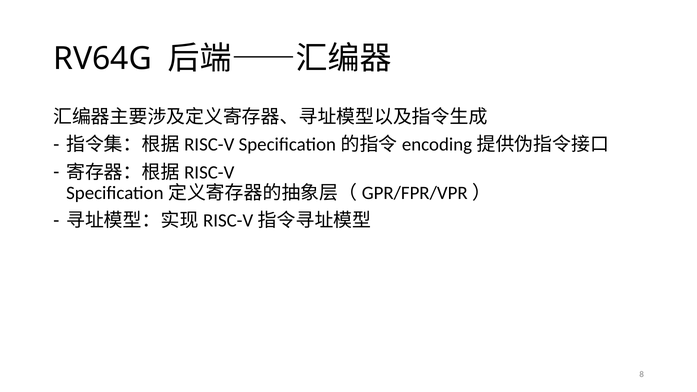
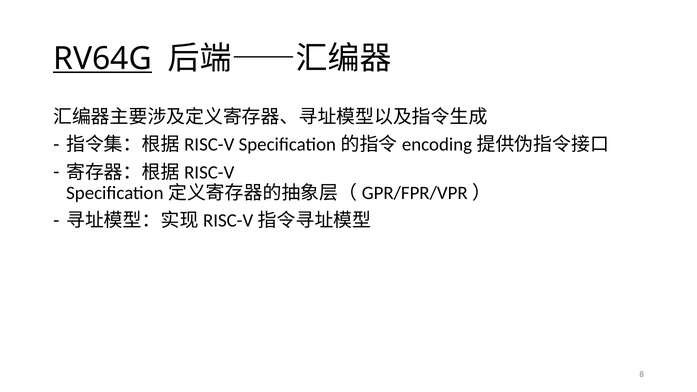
RV64G underline: none -> present
